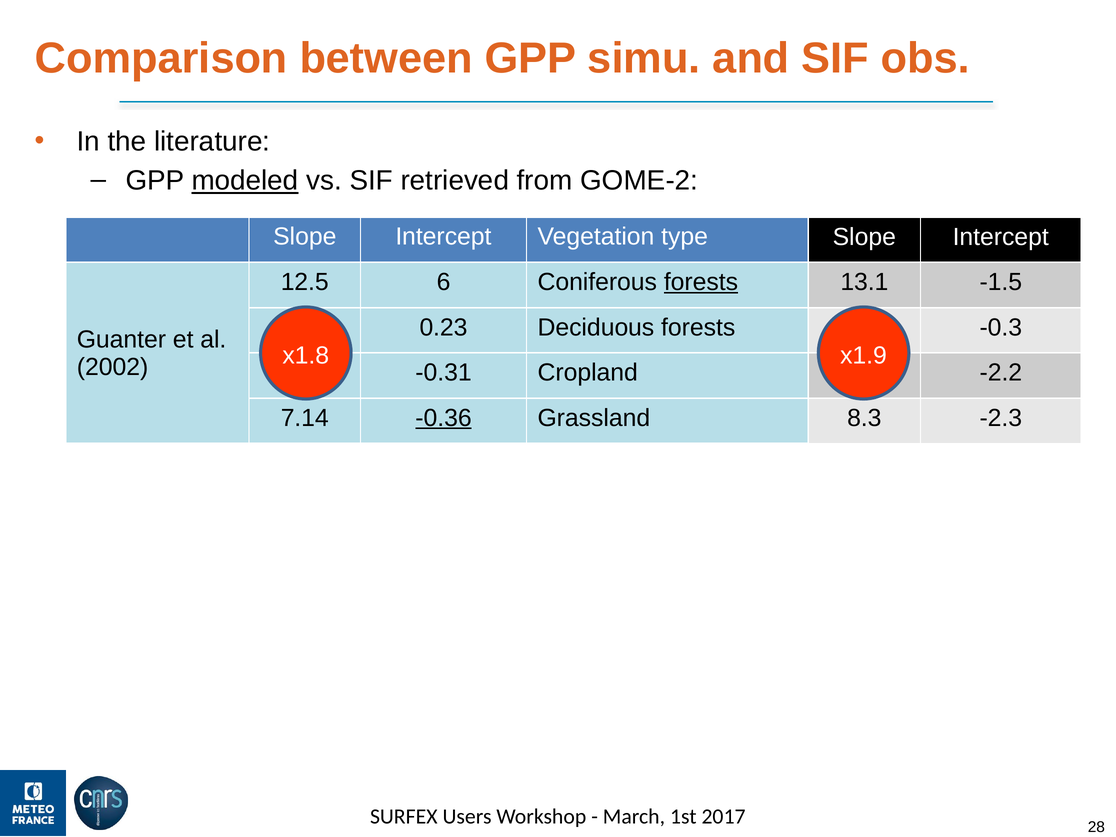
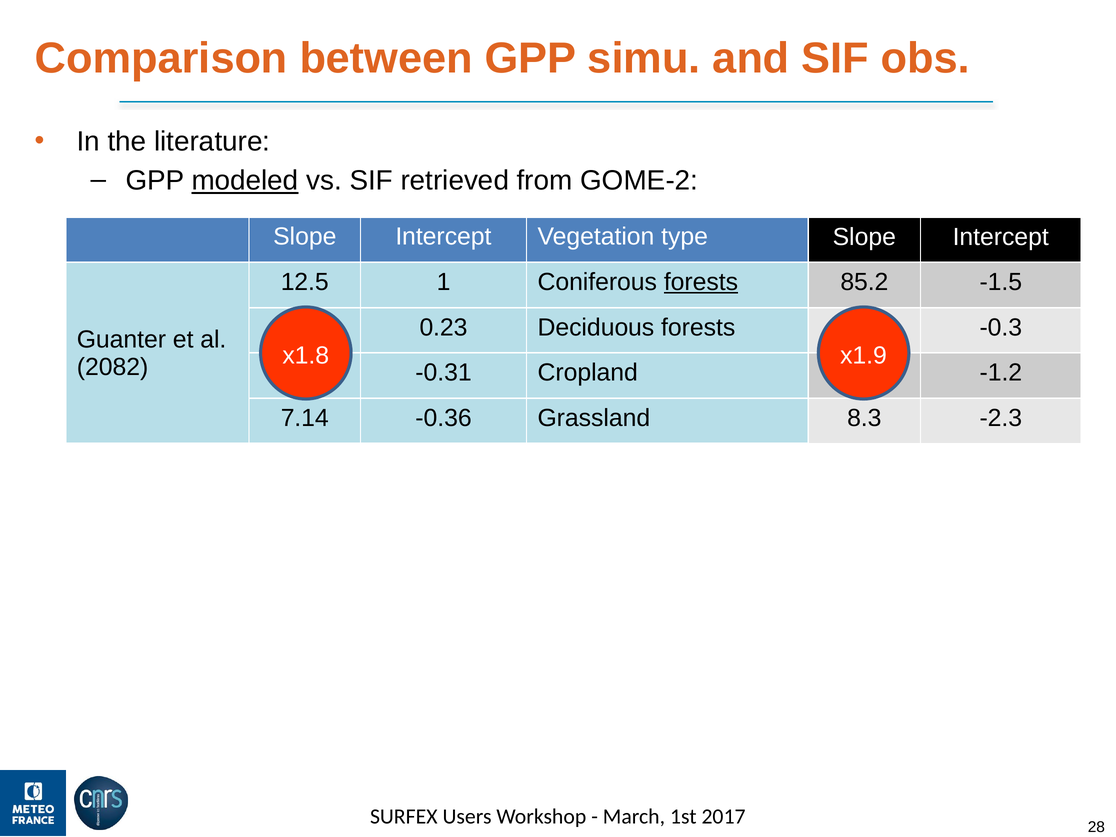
6: 6 -> 1
13.1: 13.1 -> 85.2
2002: 2002 -> 2082
-2.2: -2.2 -> -1.2
-0.36 underline: present -> none
